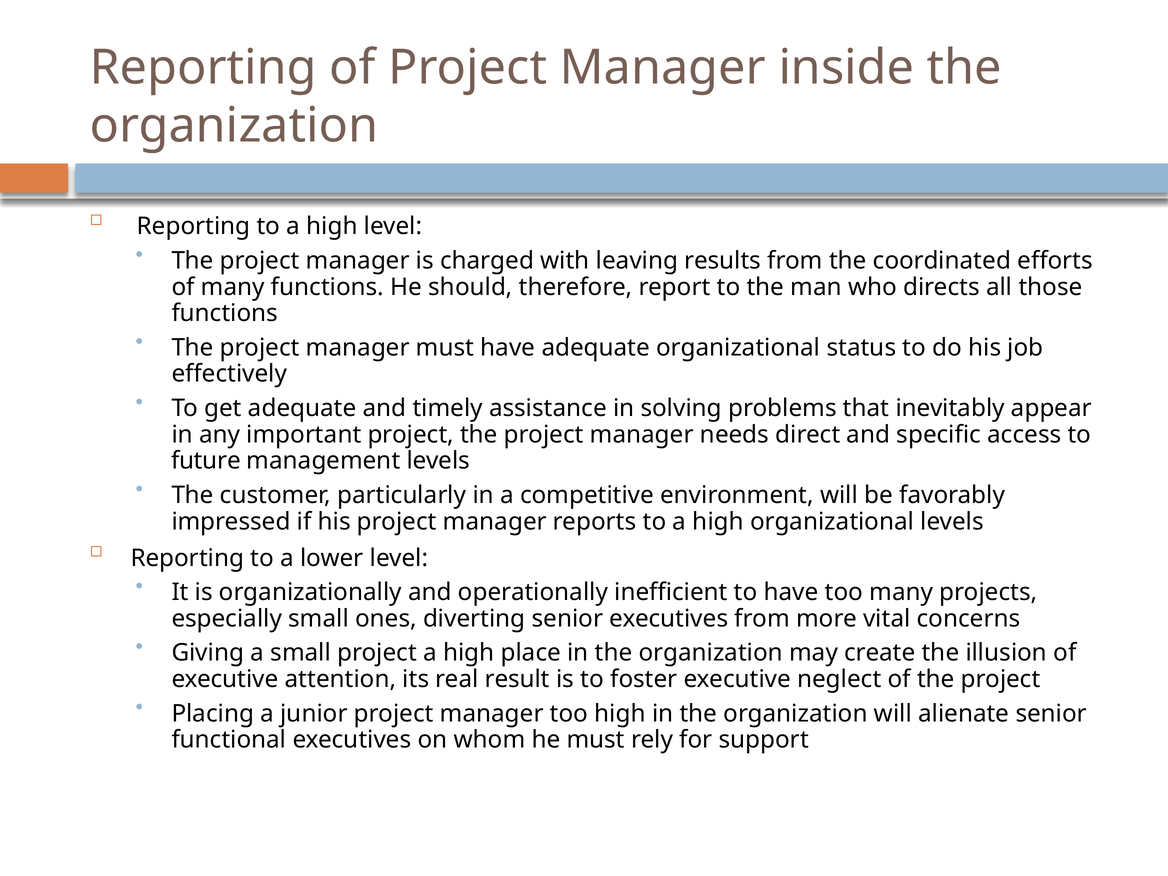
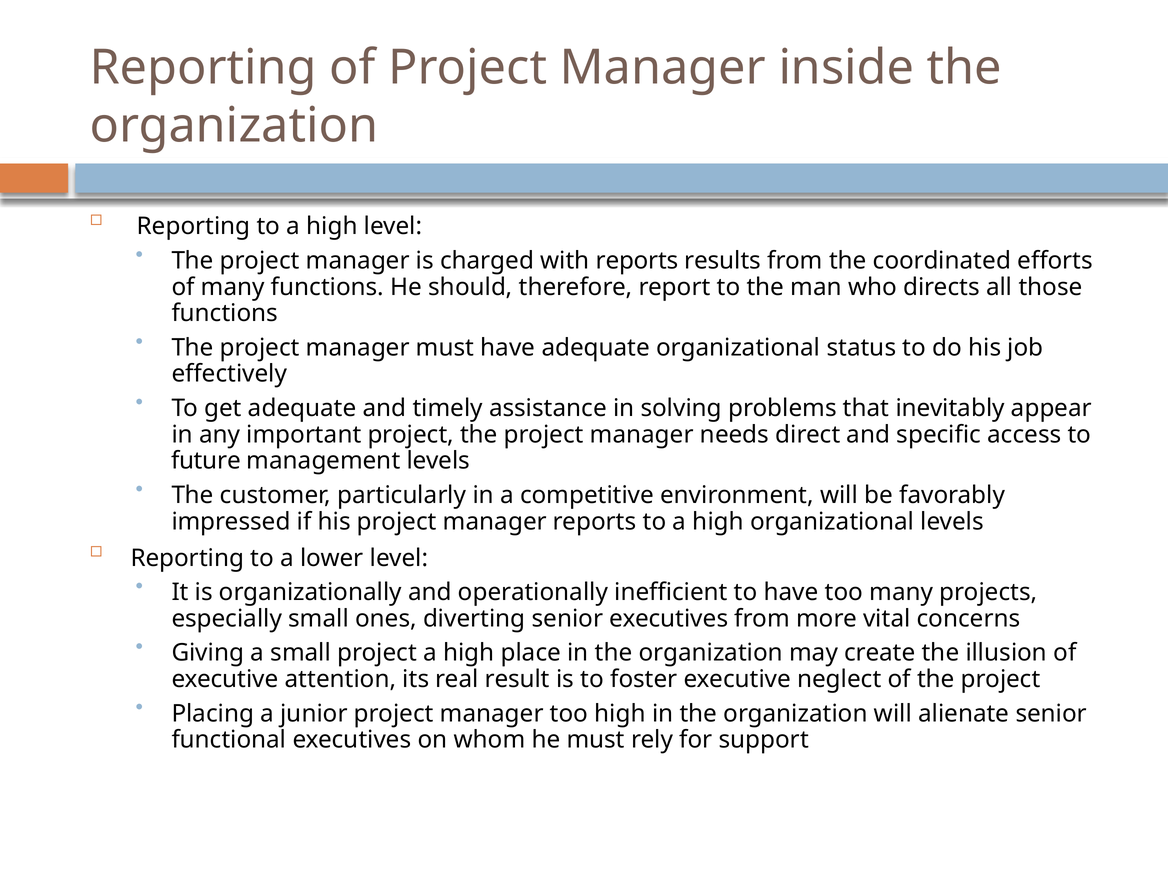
with leaving: leaving -> reports
